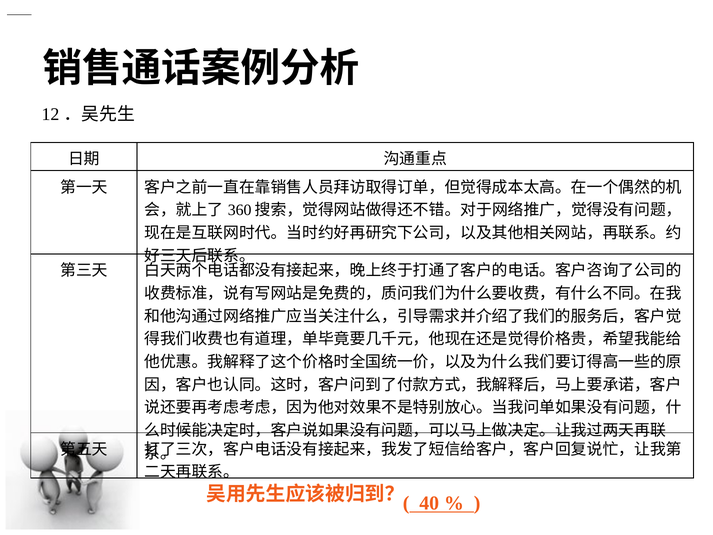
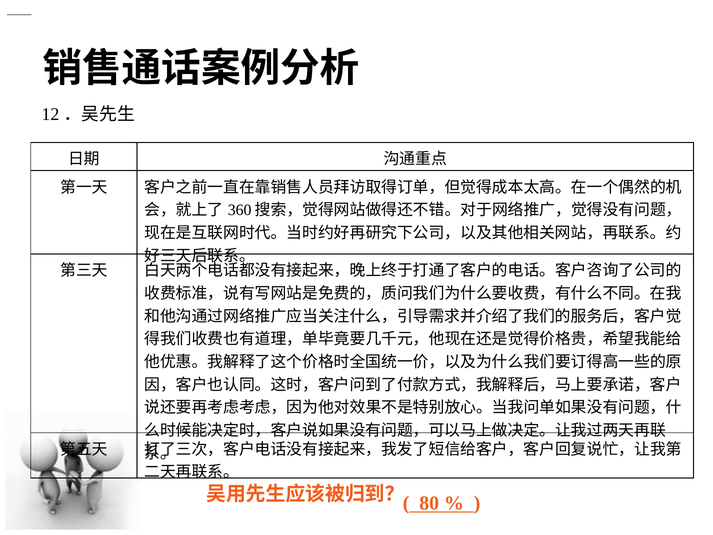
40: 40 -> 80
